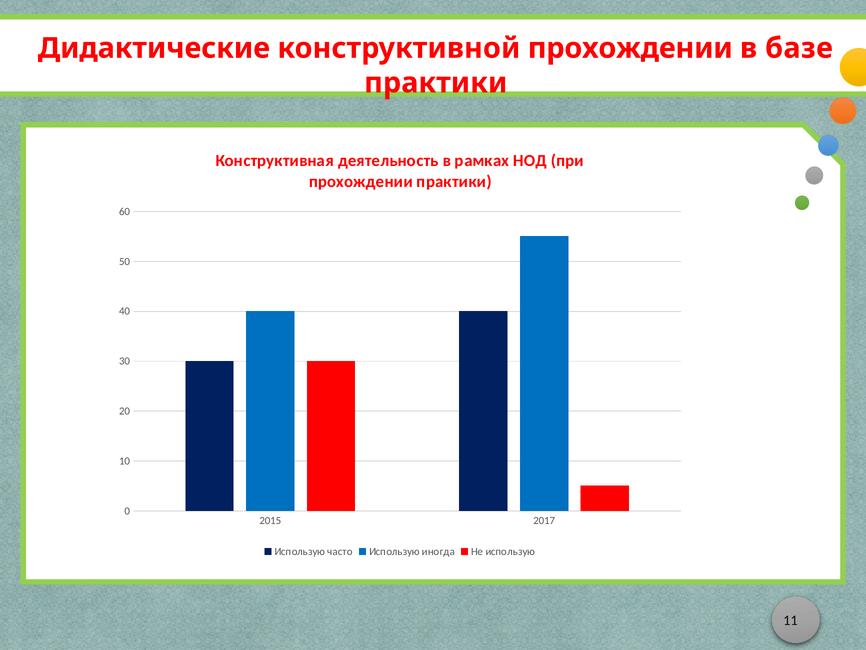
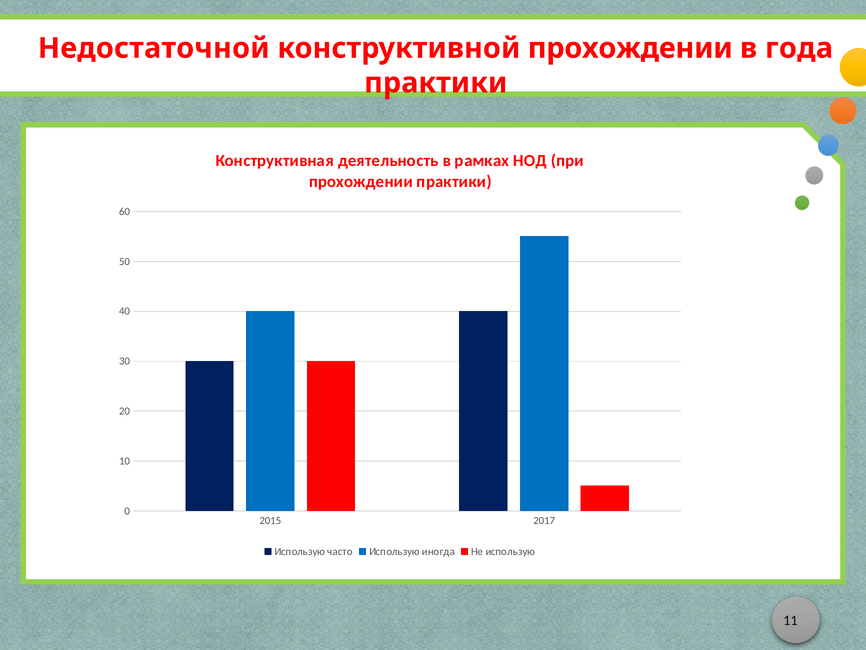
Дидактические: Дидактические -> Недостаточной
базе: базе -> года
